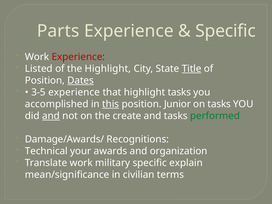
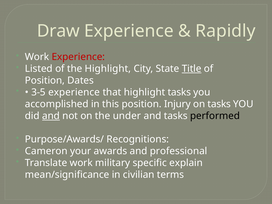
Parts: Parts -> Draw
Specific at (226, 31): Specific -> Rapidly
Dates underline: present -> none
this underline: present -> none
Junior: Junior -> Injury
create: create -> under
performed colour: green -> black
Damage/Awards/: Damage/Awards/ -> Purpose/Awards/
Technical: Technical -> Cameron
organization: organization -> professional
